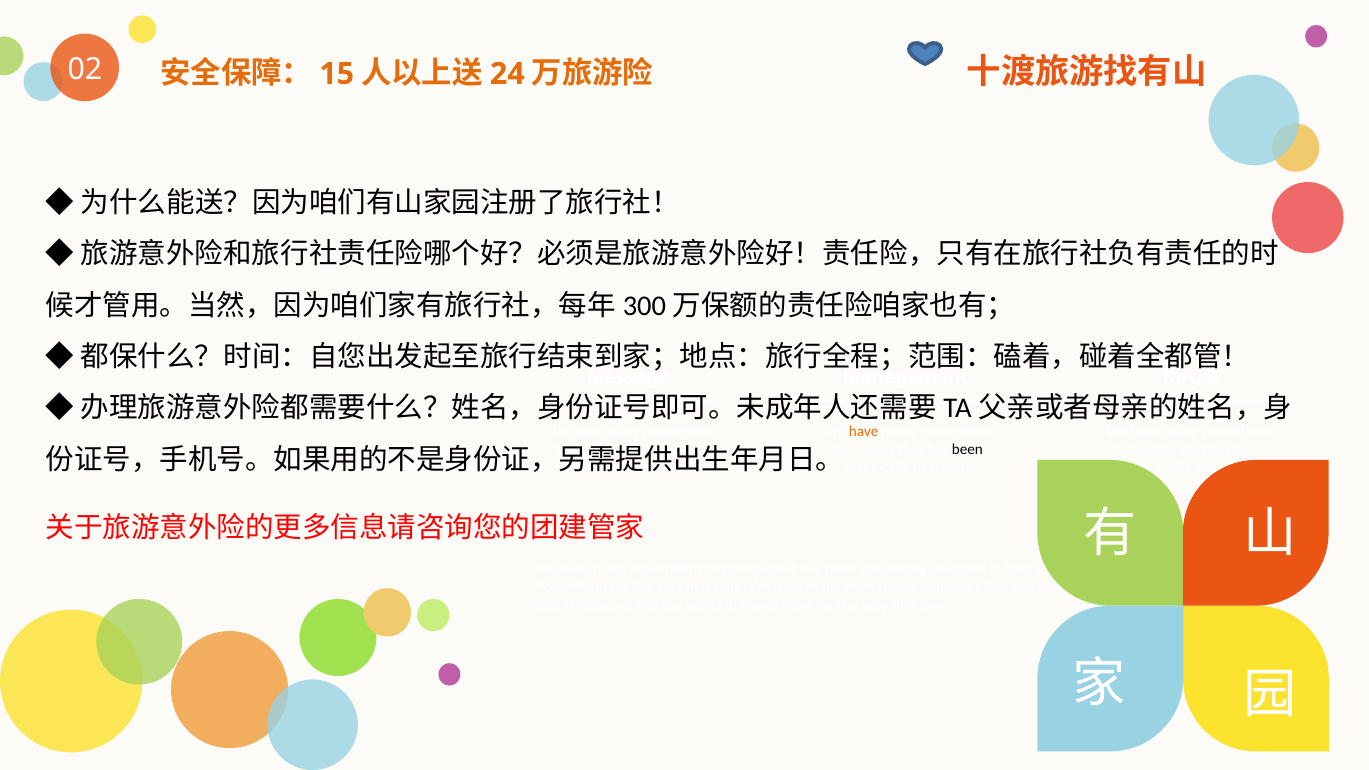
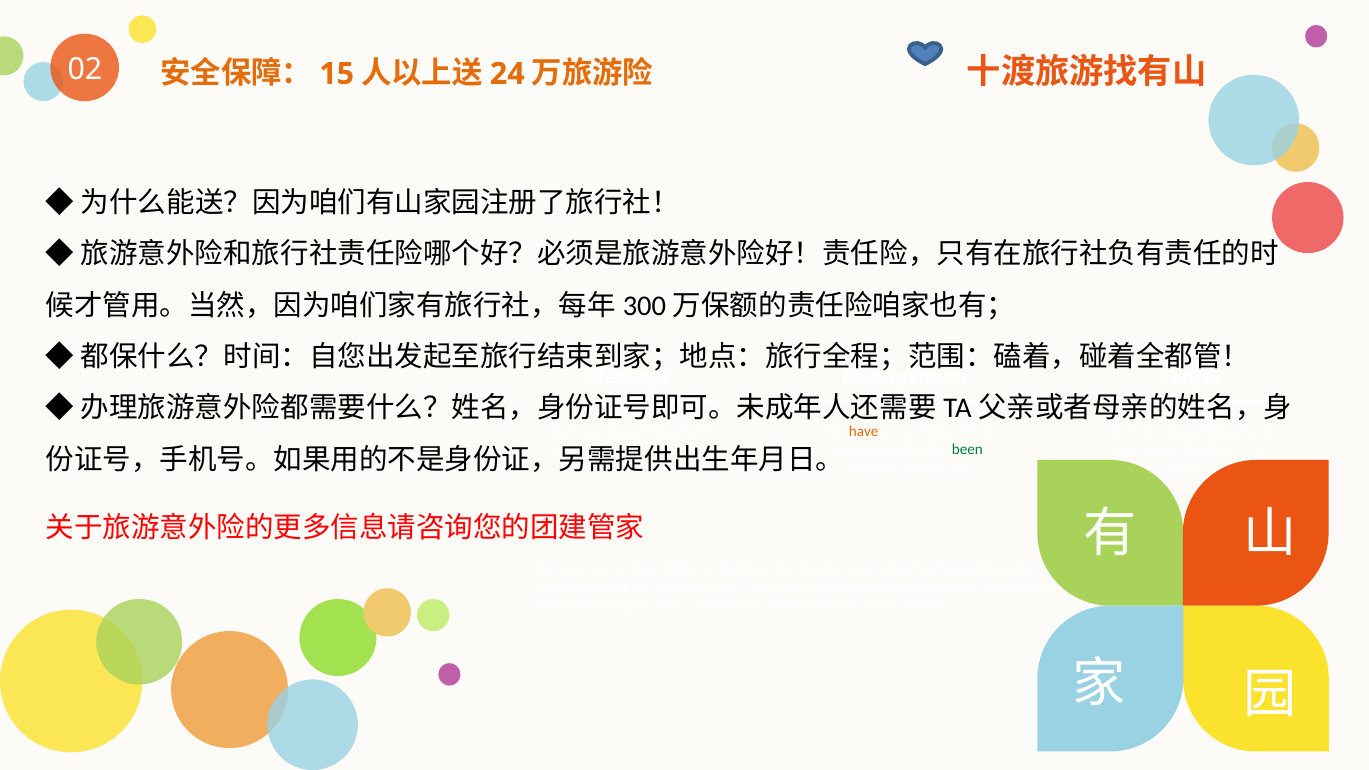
been at (967, 450) colour: black -> green
